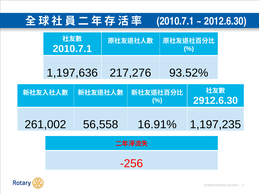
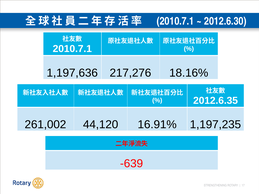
93.52%: 93.52% -> 18.16%
2912.6.30: 2912.6.30 -> 2012.6.35
56,558: 56,558 -> 44,120
-256: -256 -> -639
